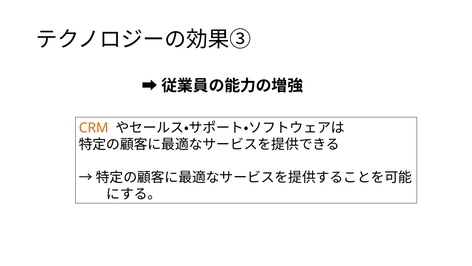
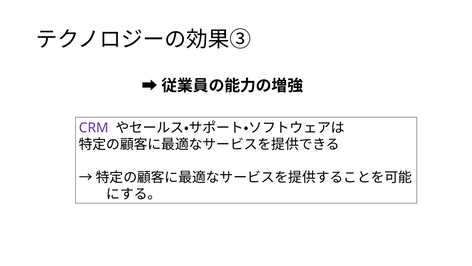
CRM colour: orange -> purple
